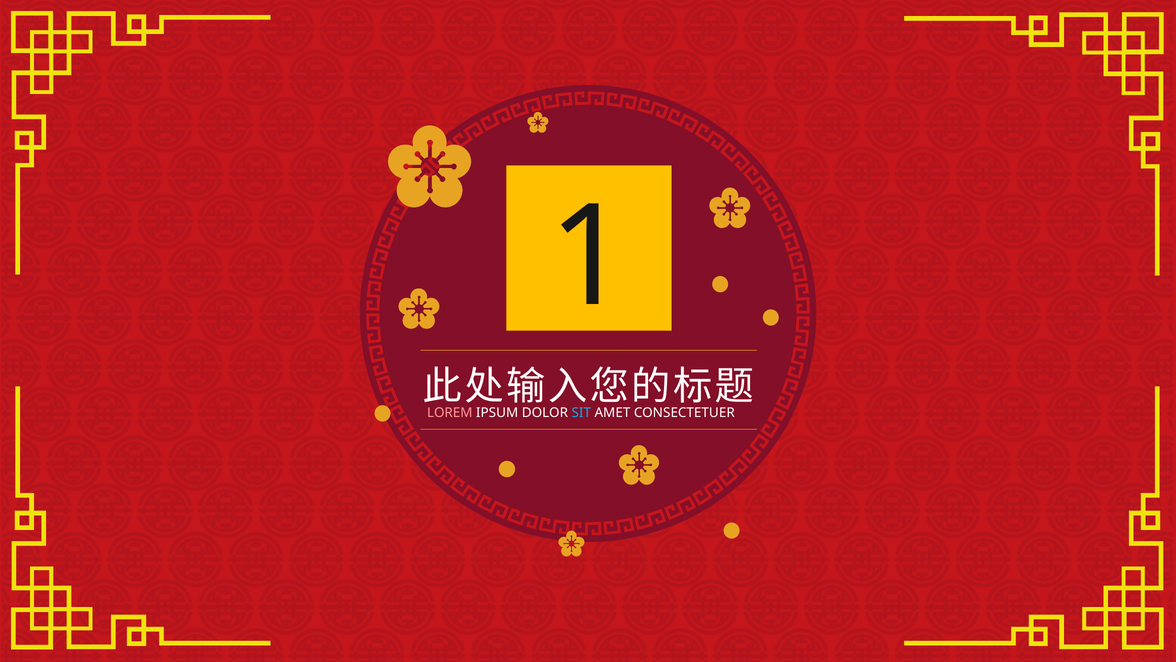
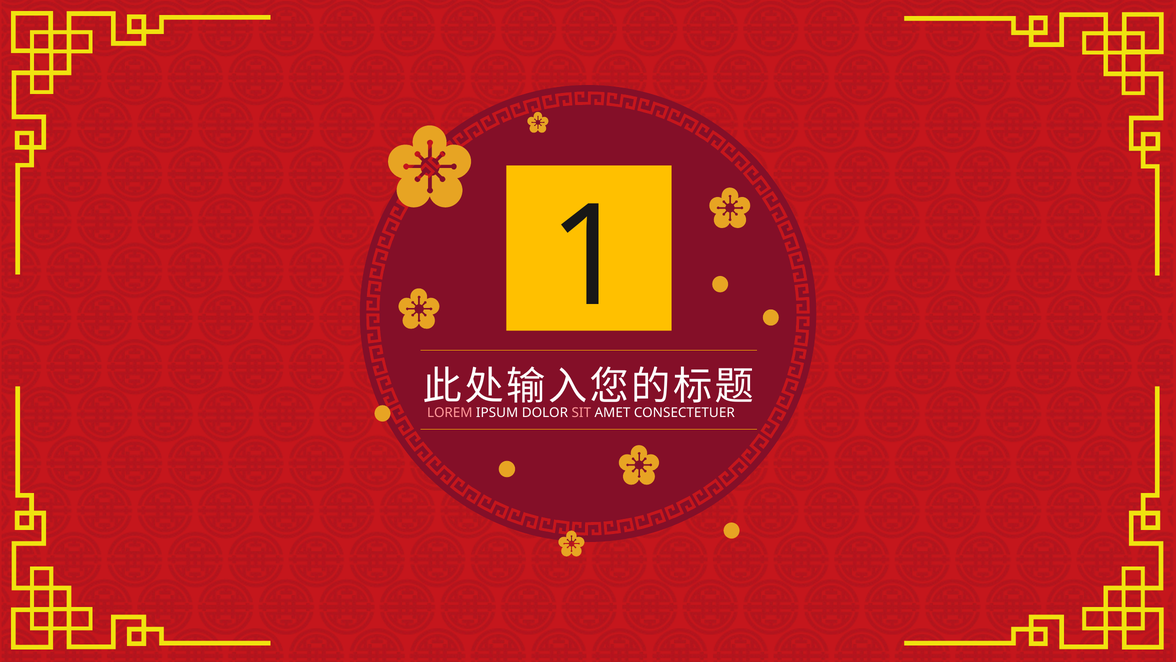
SIT colour: light blue -> pink
